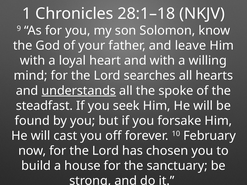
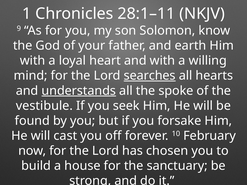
28:1–18: 28:1–18 -> 28:1–11
leave: leave -> earth
searches underline: none -> present
steadfast: steadfast -> vestibule
